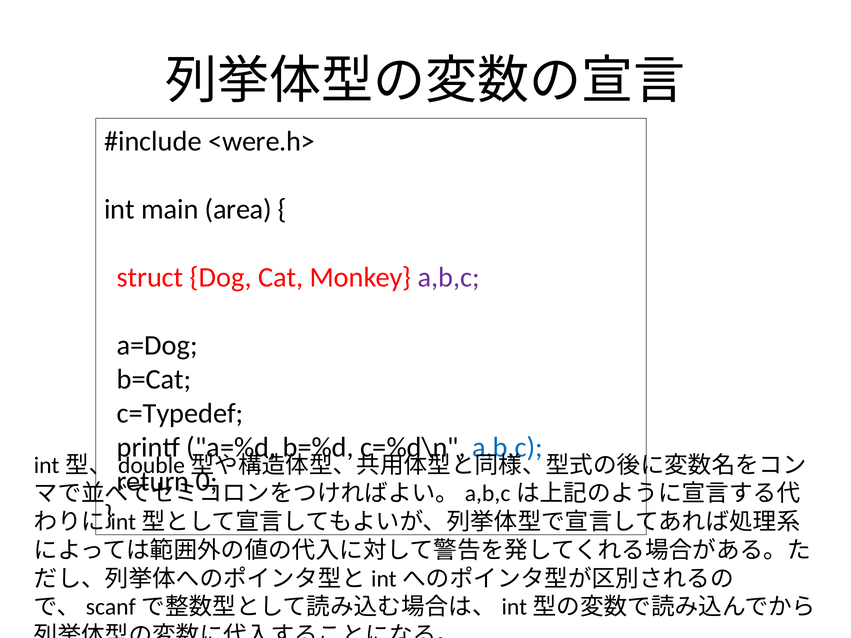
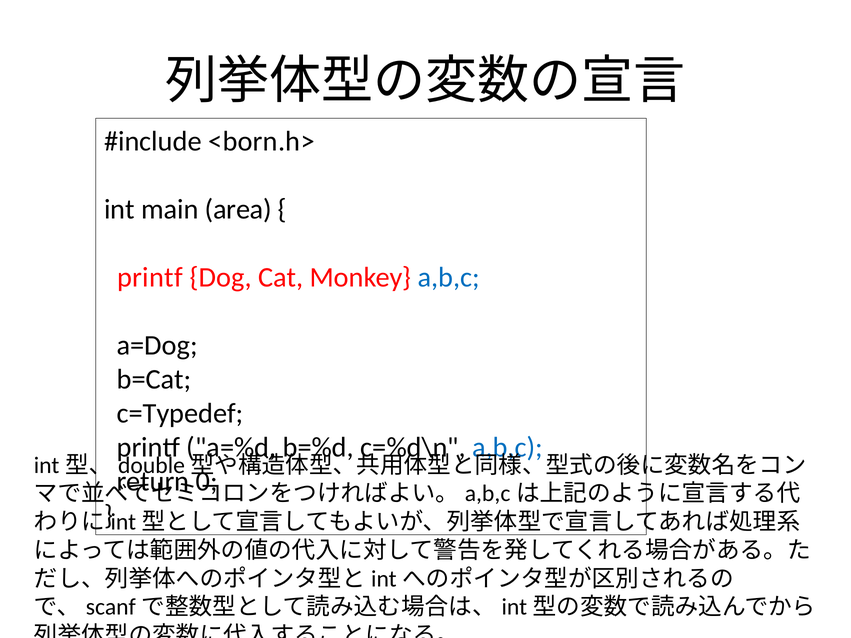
<were.h>: <were.h> -> <born.h>
struct at (150, 278): struct -> printf
a,b,c at (449, 278) colour: purple -> blue
